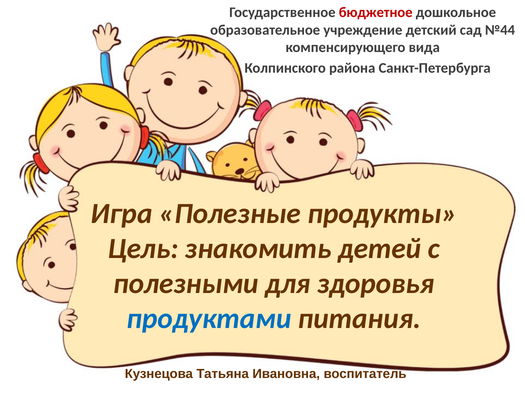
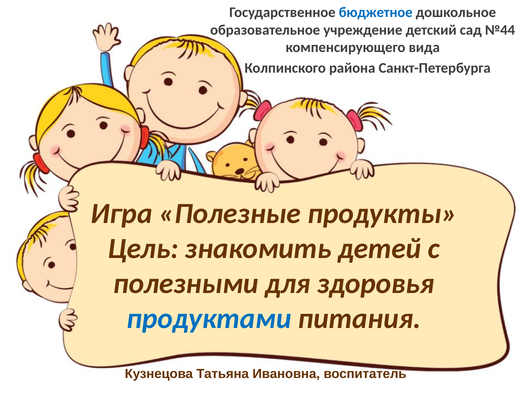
бюджетное colour: red -> blue
